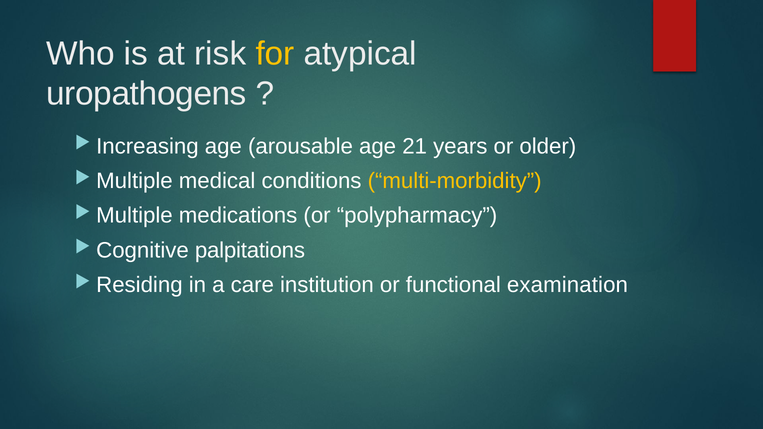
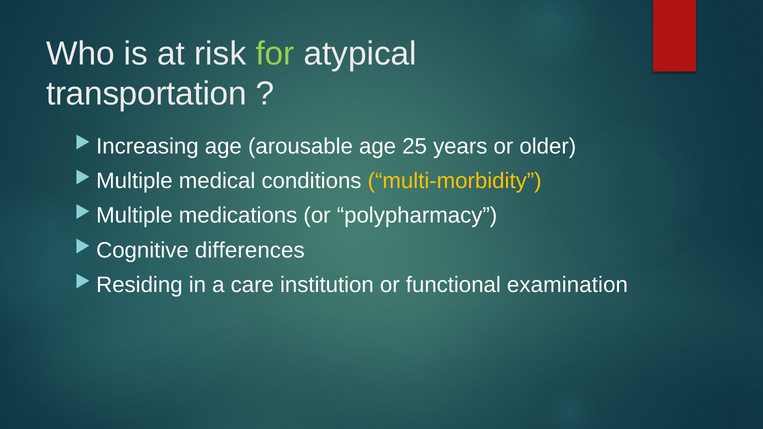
for colour: yellow -> light green
uropathogens: uropathogens -> transportation
21: 21 -> 25
palpitations: palpitations -> differences
